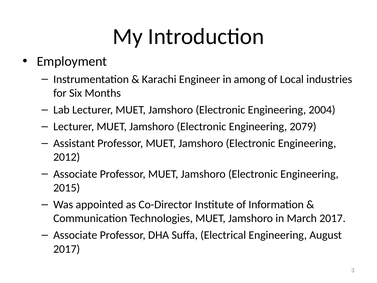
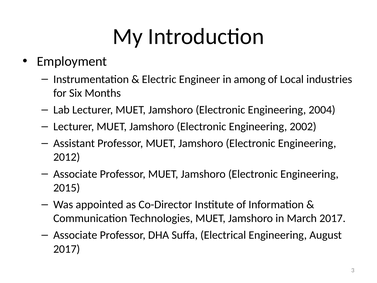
Karachi: Karachi -> Electric
2079: 2079 -> 2002
